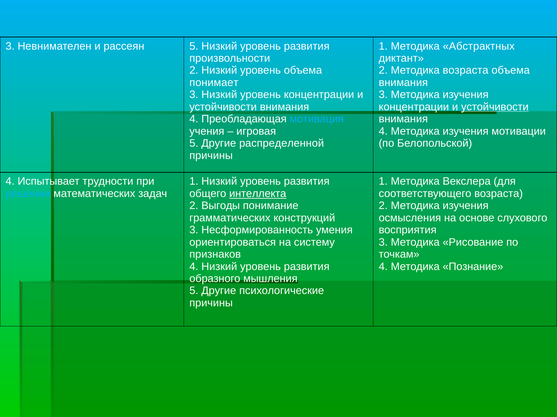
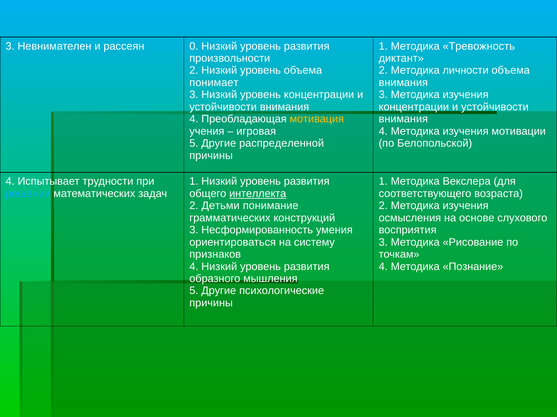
рассеян 5: 5 -> 0
Абстрактных: Абстрактных -> Тревожность
Методика возраста: возраста -> личности
устойчивости at (495, 107) underline: present -> none
мотивация colour: light blue -> yellow
Выгоды: Выгоды -> Детьми
